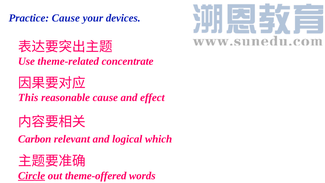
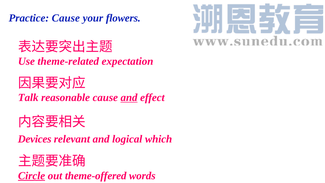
devices: devices -> flowers
concentrate: concentrate -> expectation
This: This -> Talk
and at (129, 97) underline: none -> present
Carbon: Carbon -> Devices
